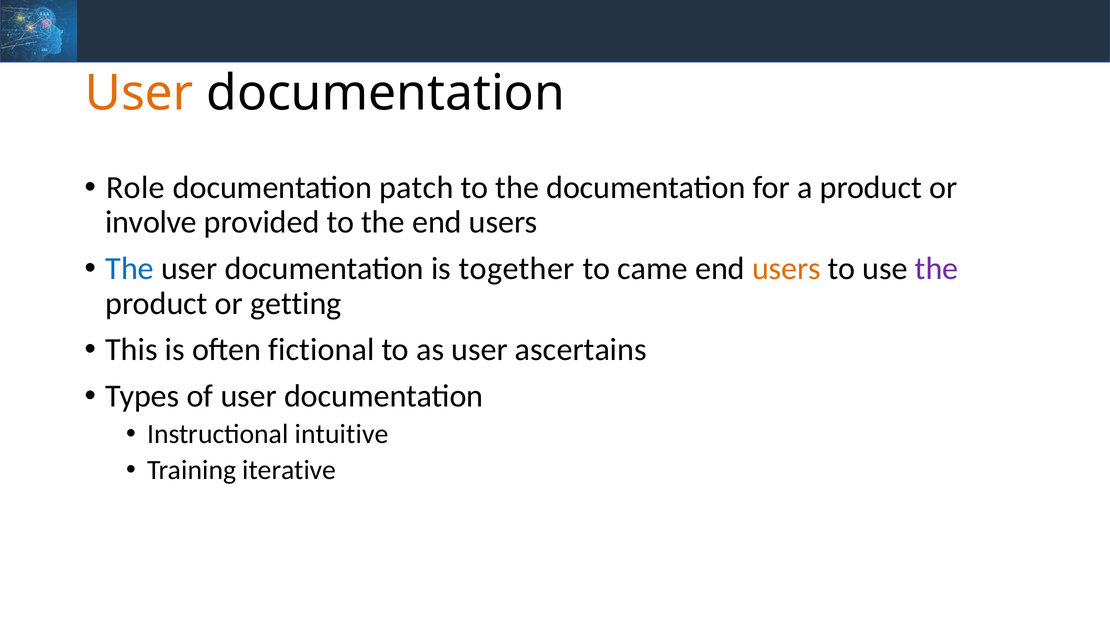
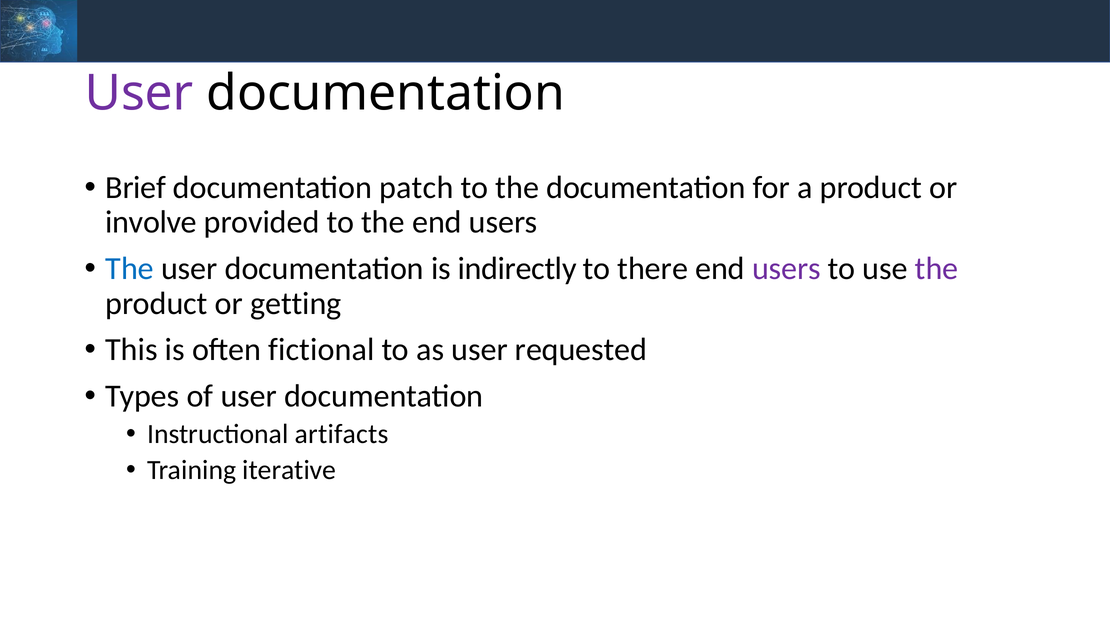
User at (139, 93) colour: orange -> purple
Role: Role -> Brief
together: together -> indirectly
came: came -> there
users at (786, 268) colour: orange -> purple
ascertains: ascertains -> requested
intuitive: intuitive -> artifacts
